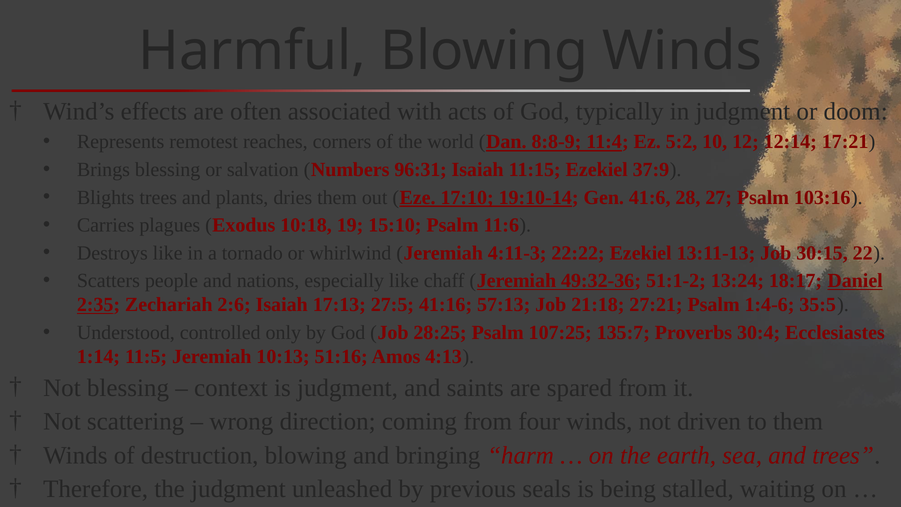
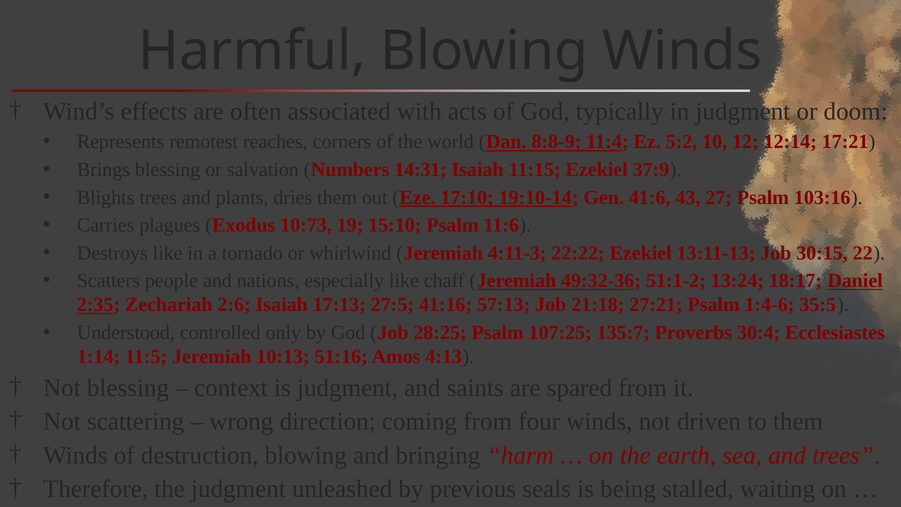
96:31: 96:31 -> 14:31
28: 28 -> 43
10:18: 10:18 -> 10:73
